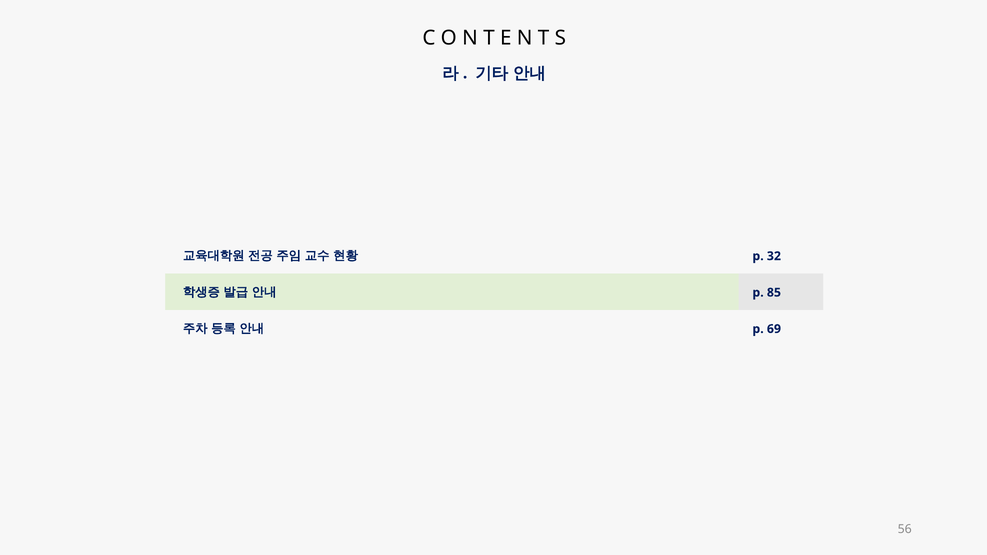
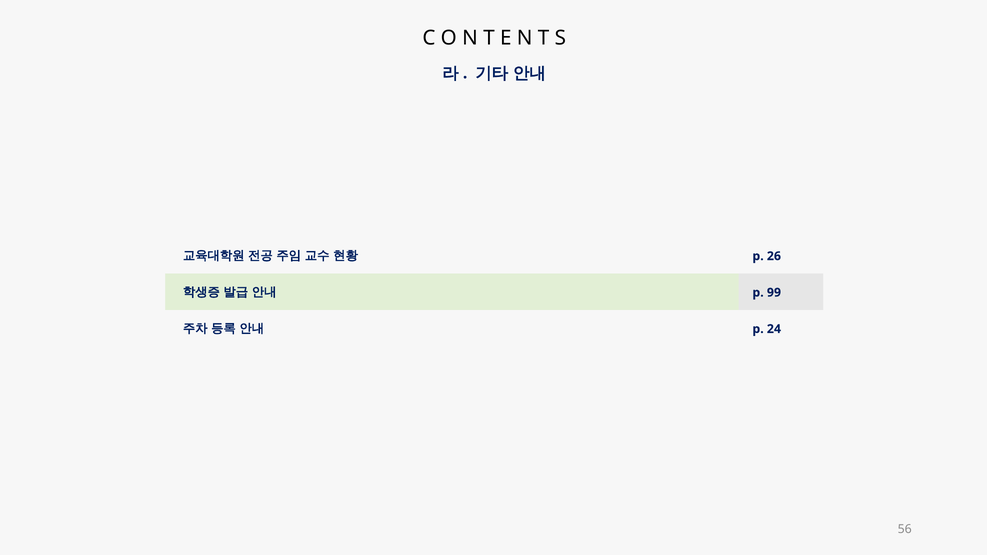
32: 32 -> 26
85: 85 -> 99
69: 69 -> 24
